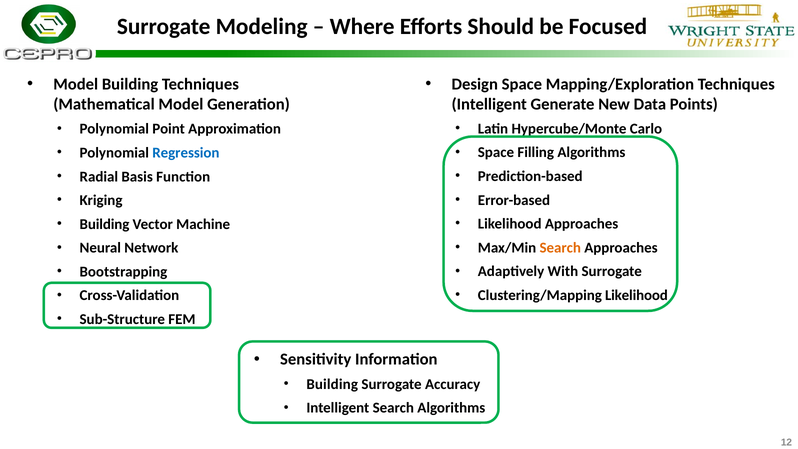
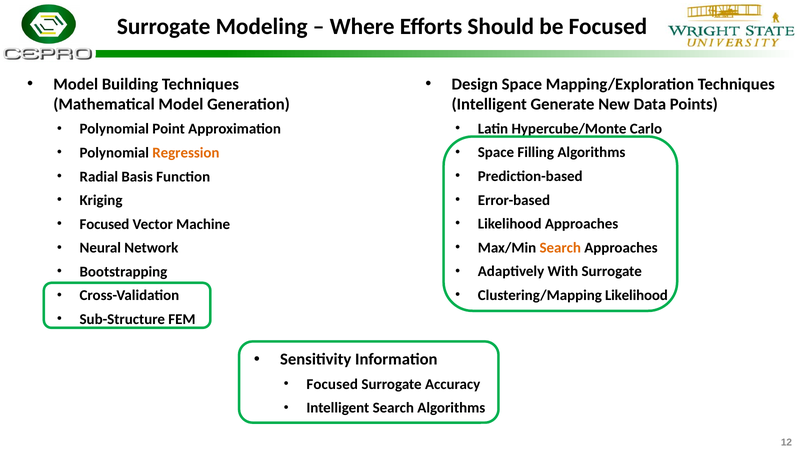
Regression colour: blue -> orange
Building at (104, 224): Building -> Focused
Building at (332, 384): Building -> Focused
